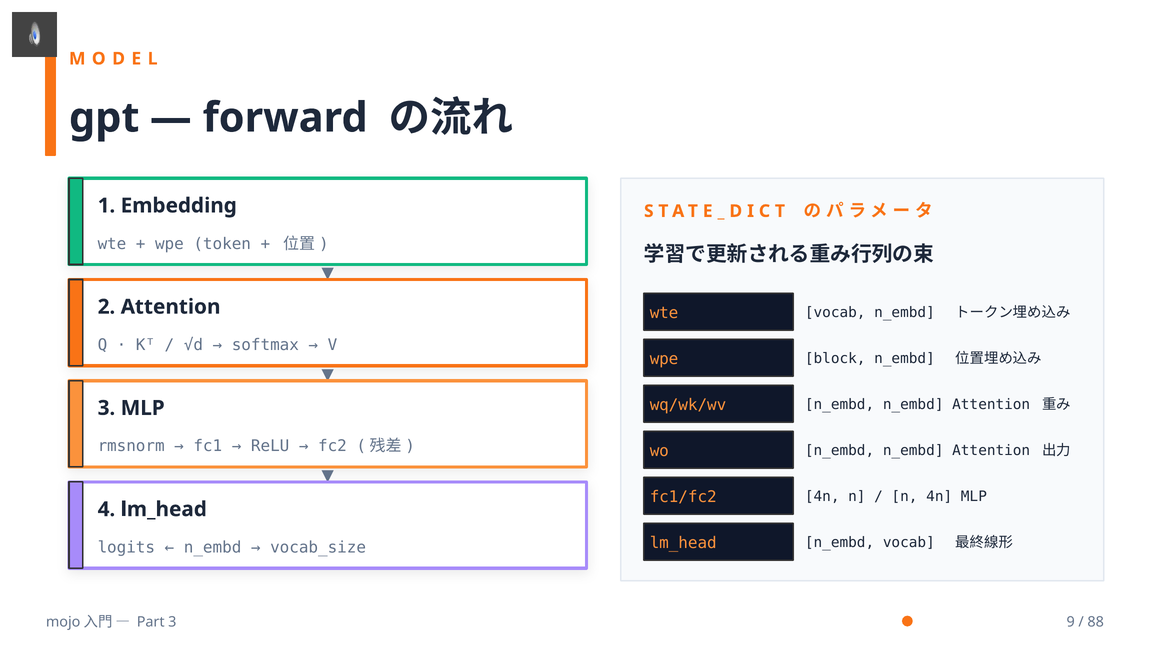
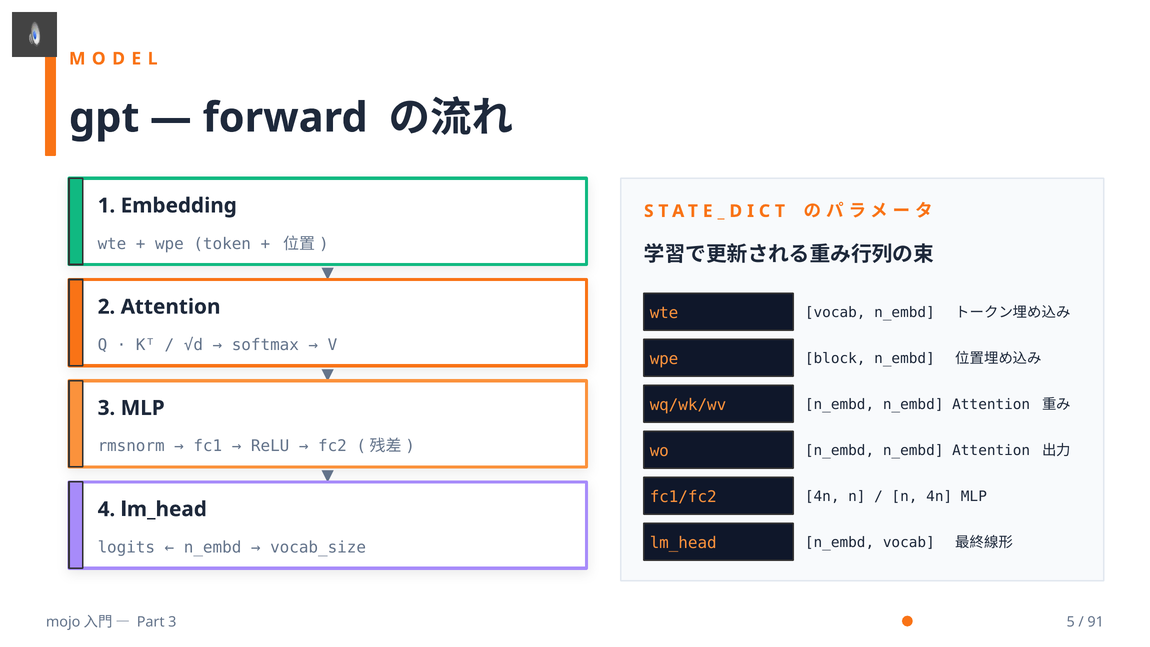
9: 9 -> 5
88: 88 -> 91
